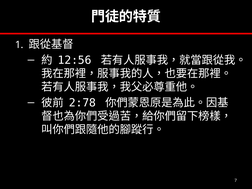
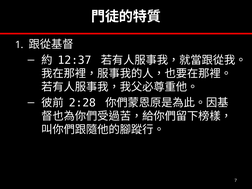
12:56: 12:56 -> 12:37
2:78: 2:78 -> 2:28
